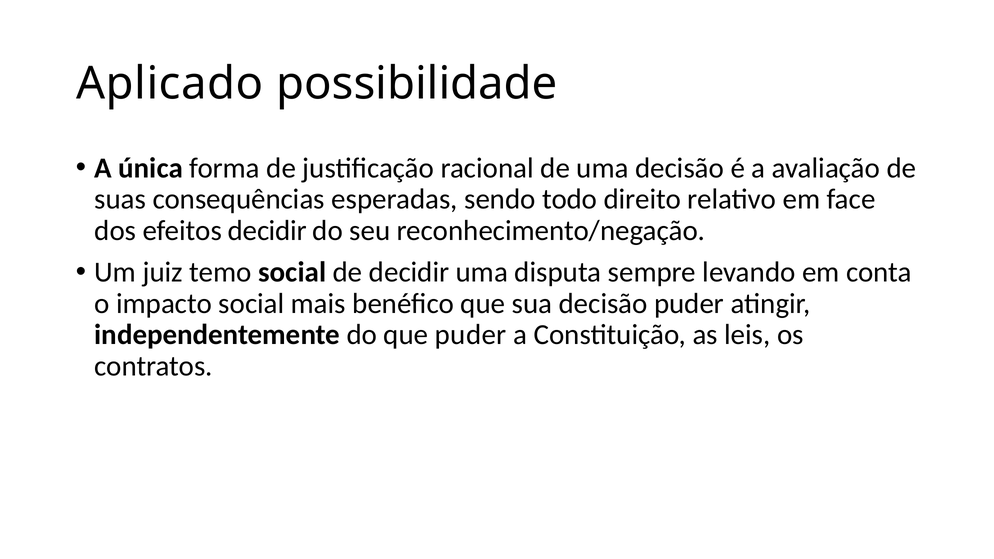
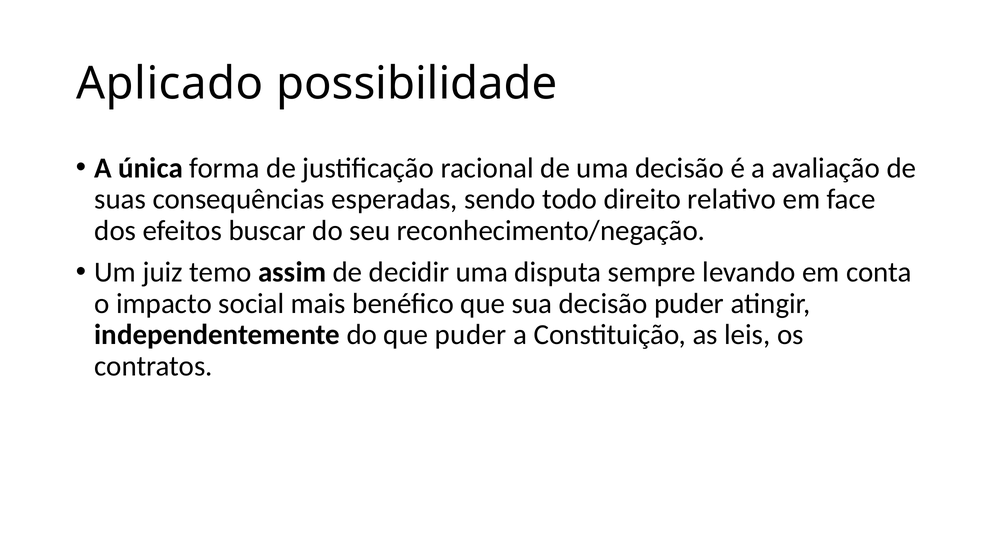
efeitos decidir: decidir -> buscar
temo social: social -> assim
